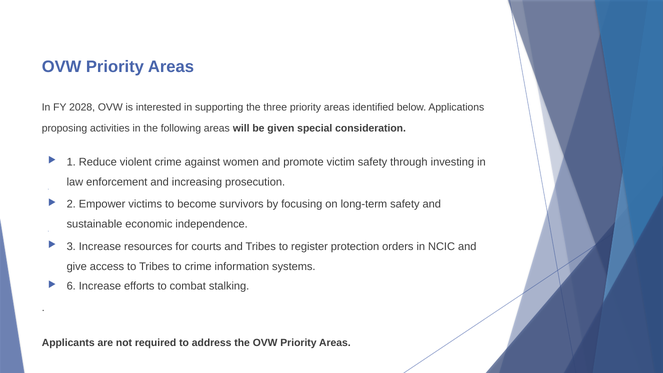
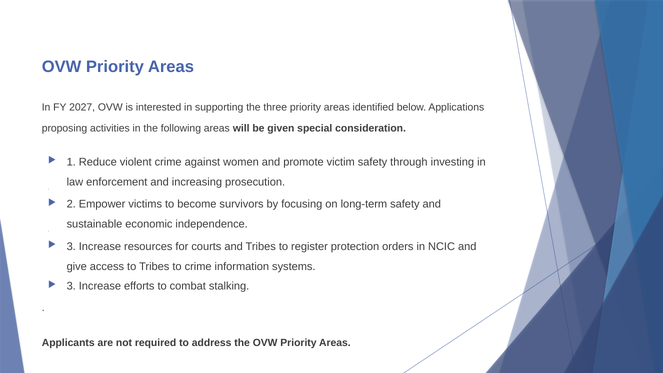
2028: 2028 -> 2027
6 at (71, 286): 6 -> 3
